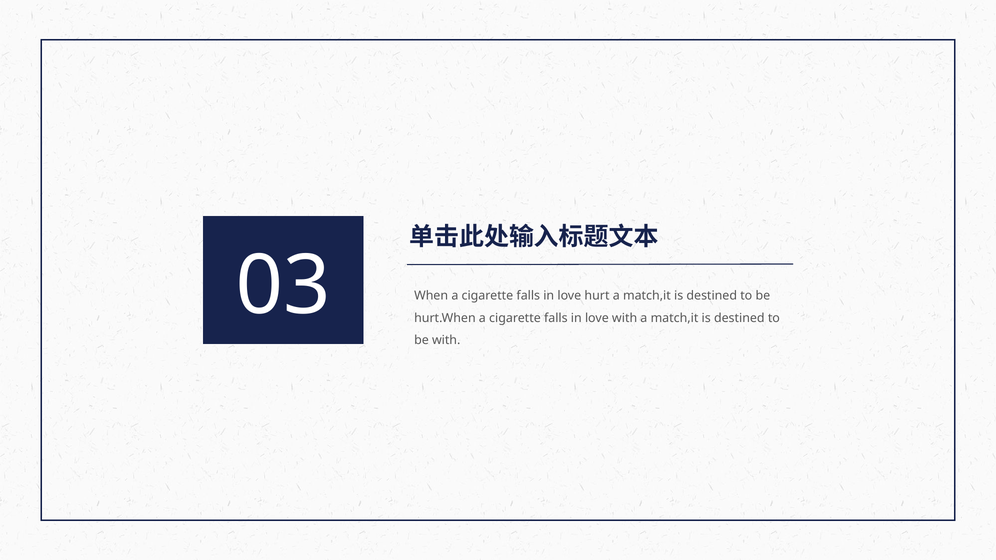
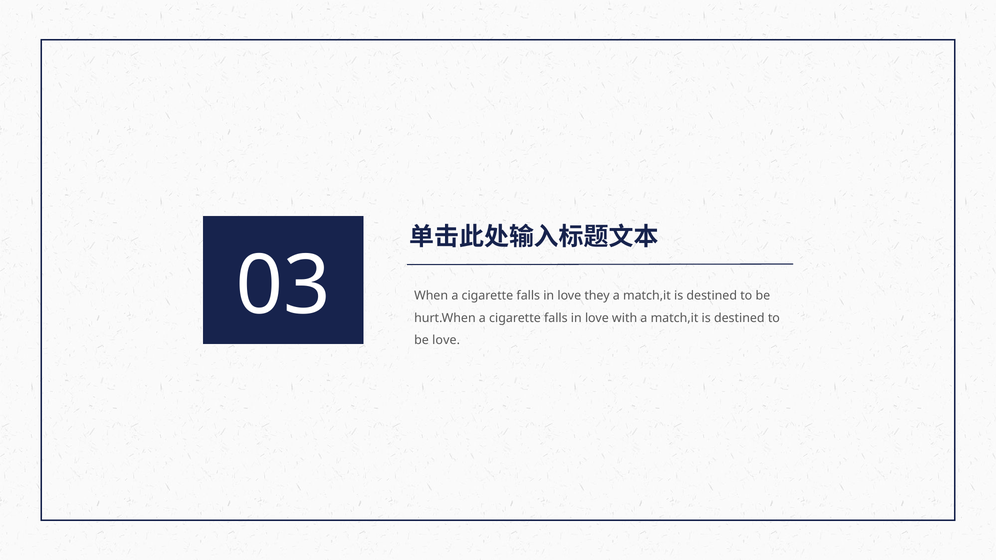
hurt: hurt -> they
be with: with -> love
